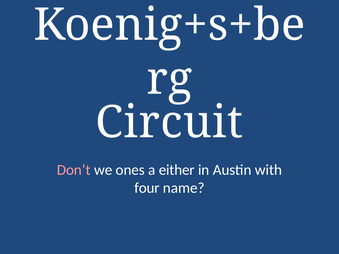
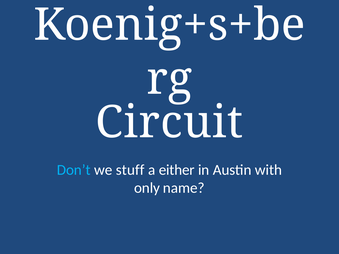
Don’t colour: pink -> light blue
ones: ones -> stuff
four: four -> only
